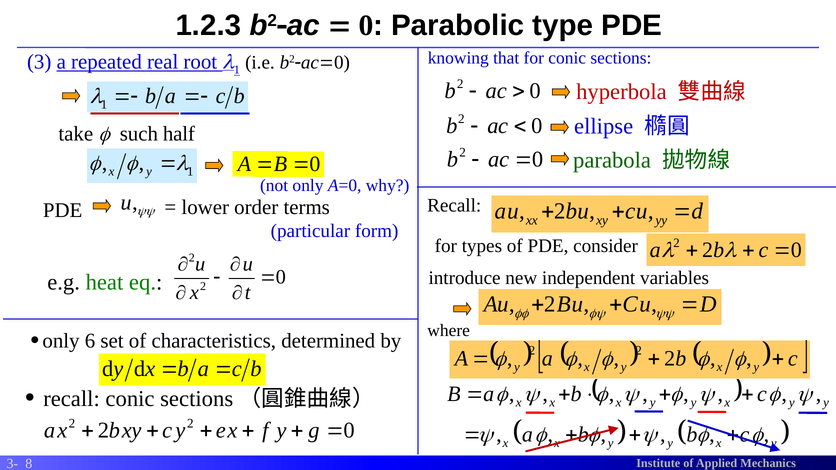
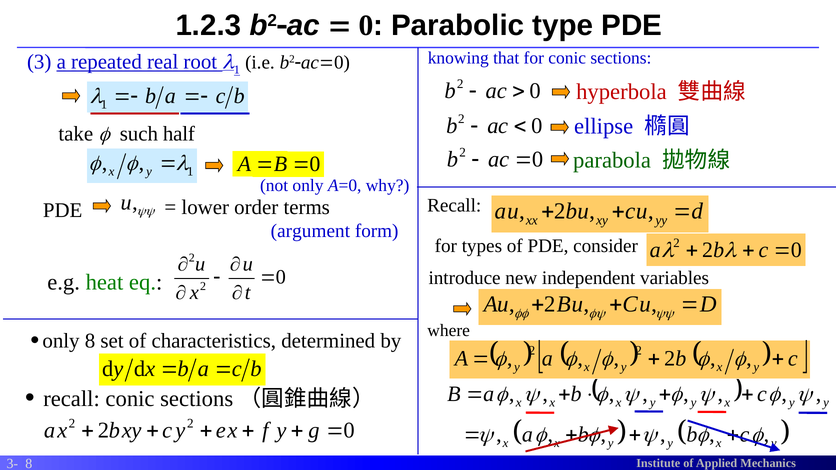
particular: particular -> argument
only 6: 6 -> 8
